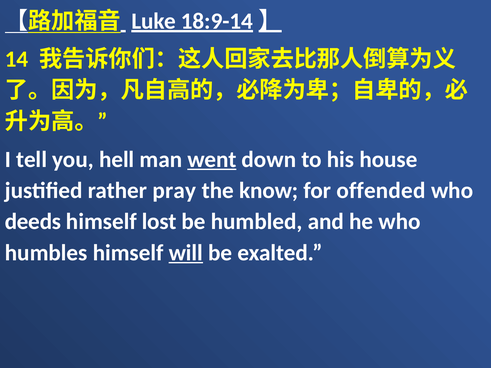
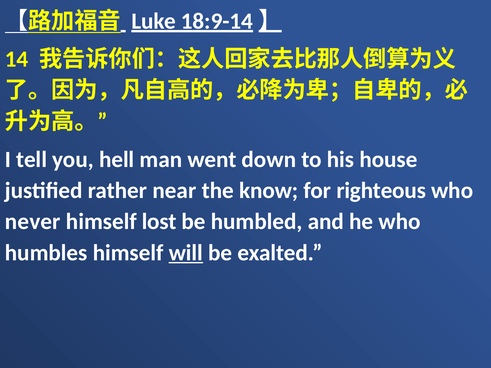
went underline: present -> none
pray: pray -> near
offended: offended -> righteous
deeds: deeds -> never
